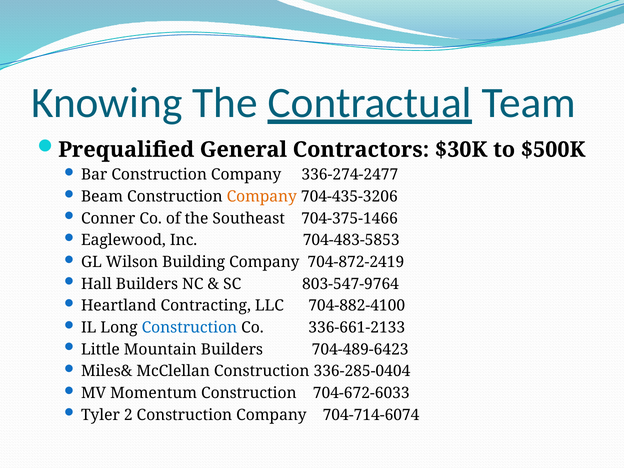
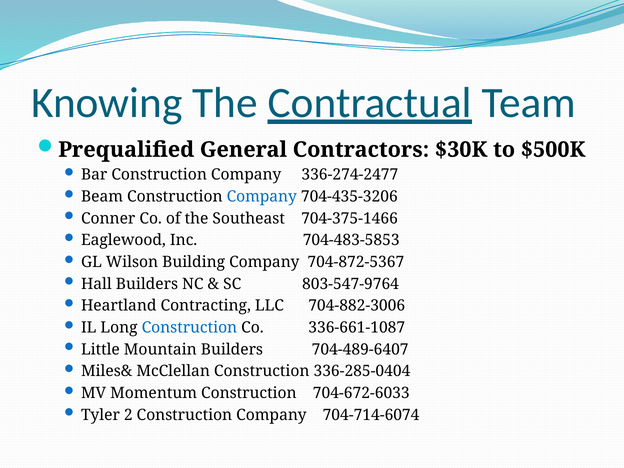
Company at (262, 197) colour: orange -> blue
704-872-2419: 704-872-2419 -> 704-872-5367
704-882-4100: 704-882-4100 -> 704-882-3006
336-661-2133: 336-661-2133 -> 336-661-1087
704-489-6423: 704-489-6423 -> 704-489-6407
